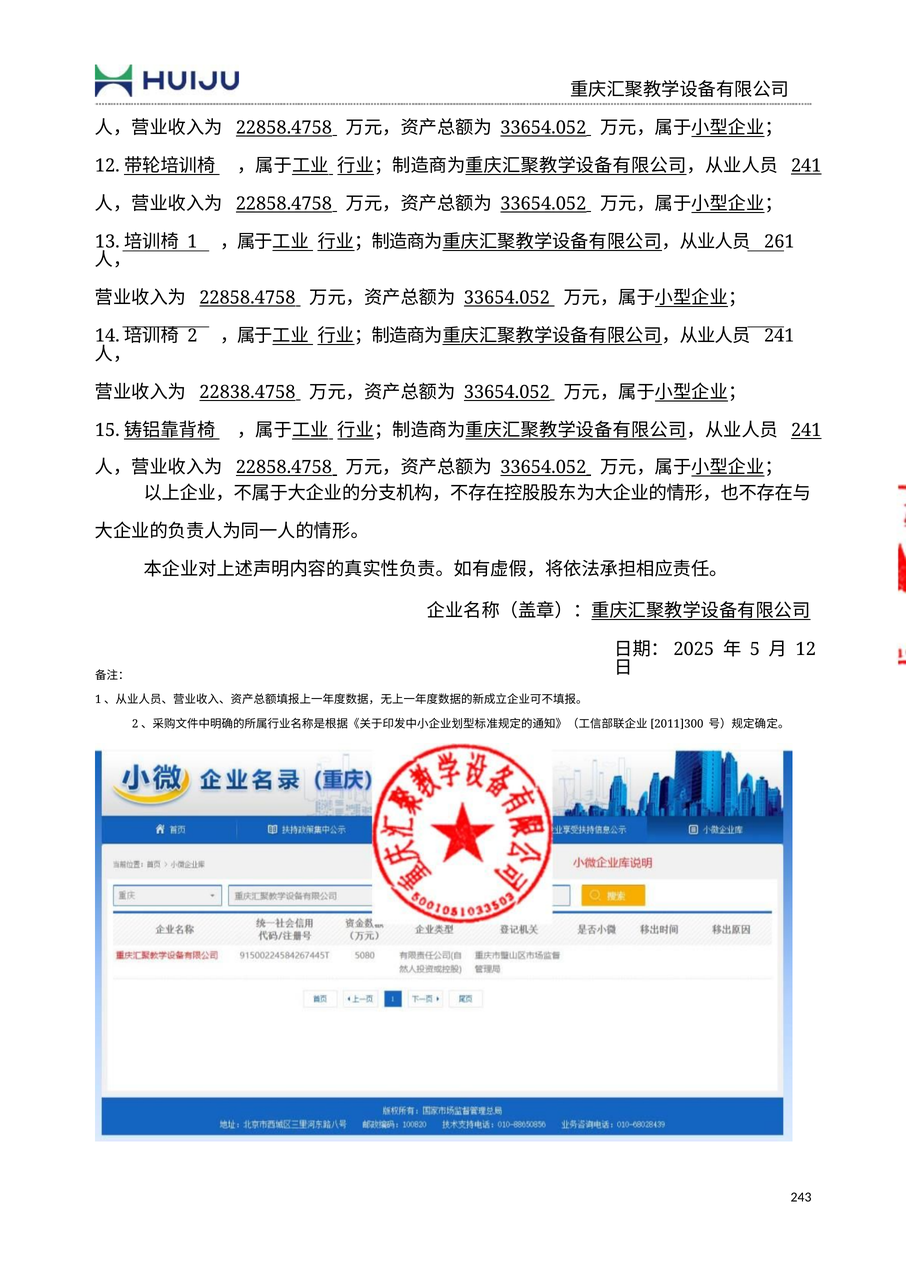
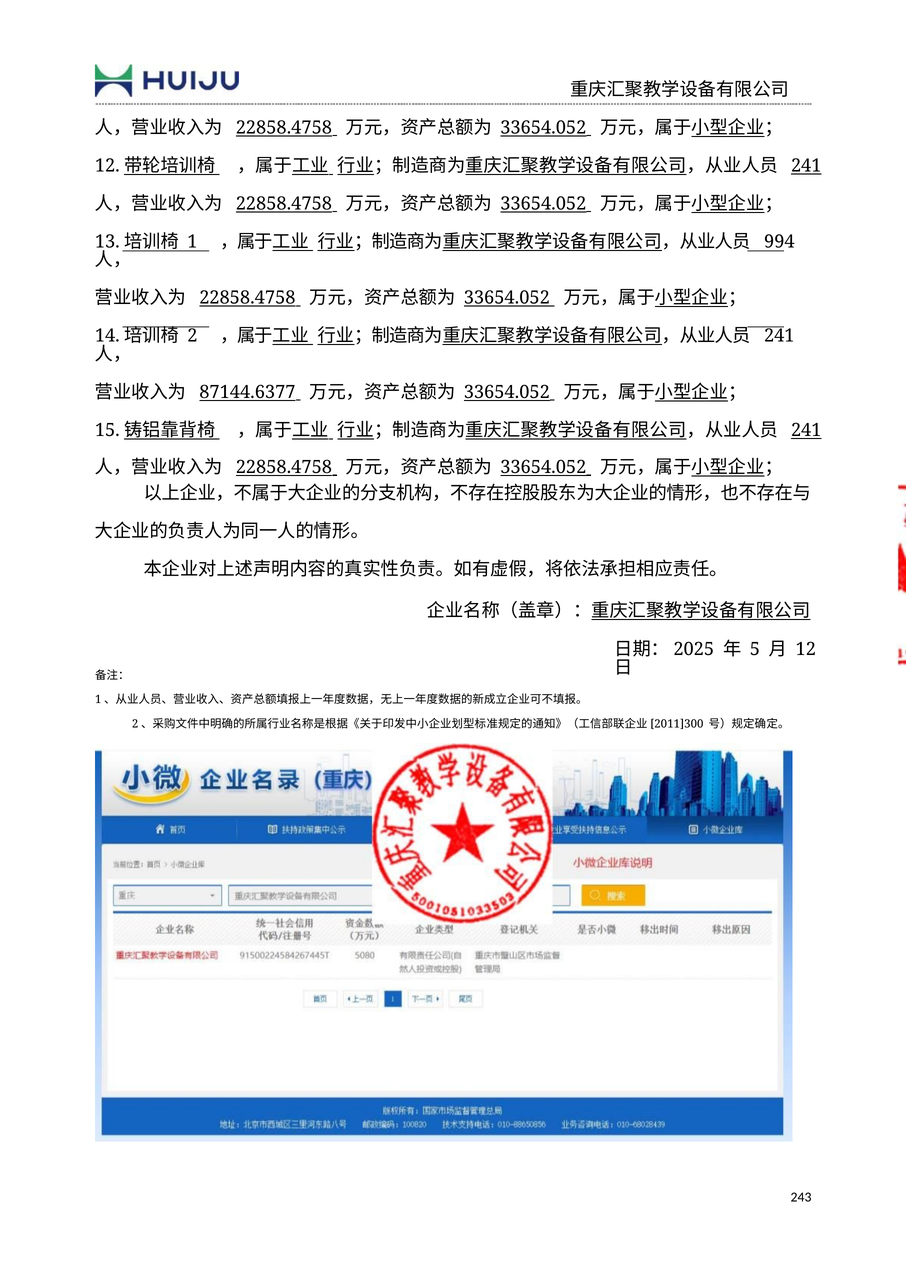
261: 261 -> 994
22838.4758: 22838.4758 -> 87144.6377
